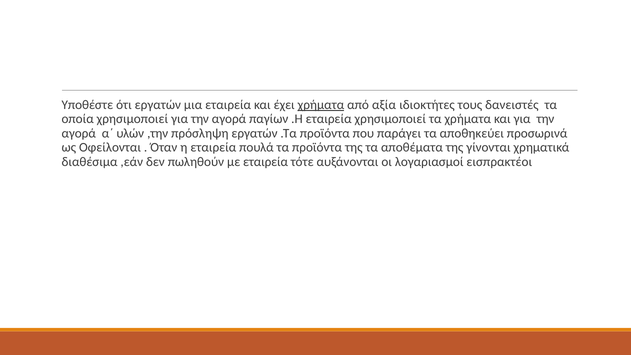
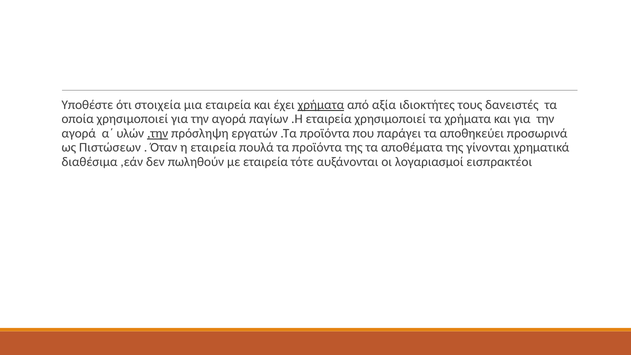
ότι εργατών: εργατών -> στοιχεία
,την underline: none -> present
Οφείλονται: Οφείλονται -> Πιστώσεων
